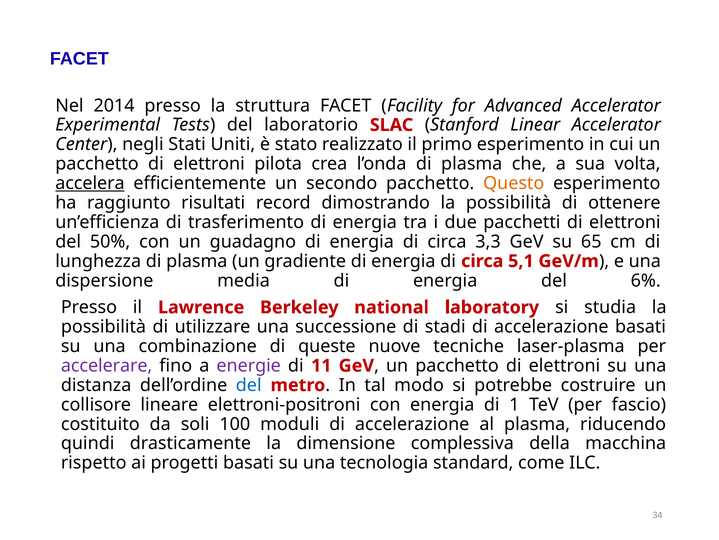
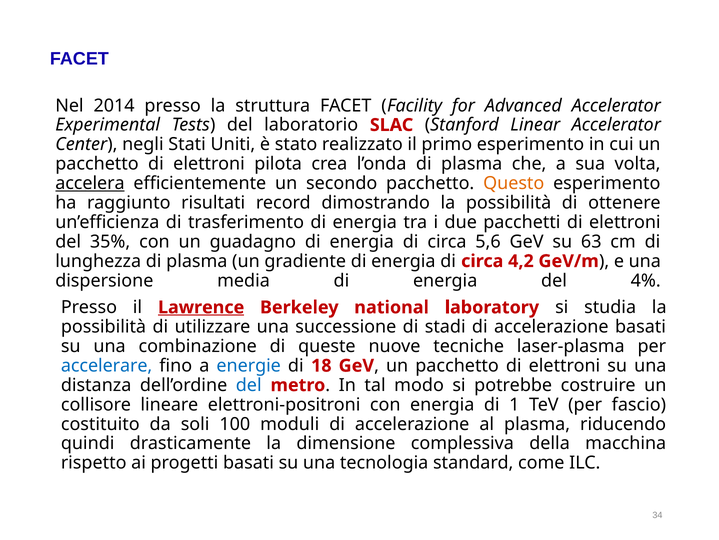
50%: 50% -> 35%
3,3: 3,3 -> 5,6
65: 65 -> 63
5,1: 5,1 -> 4,2
6%: 6% -> 4%
Lawrence underline: none -> present
accelerare colour: purple -> blue
energie colour: purple -> blue
11: 11 -> 18
